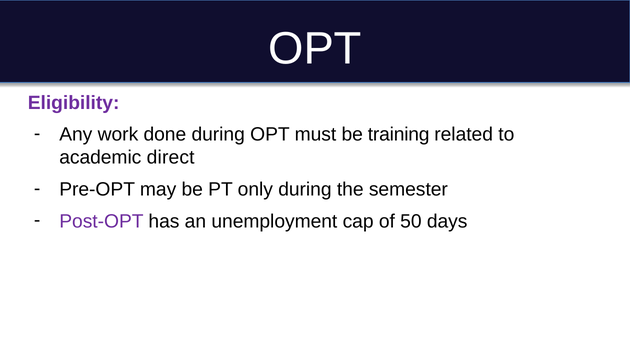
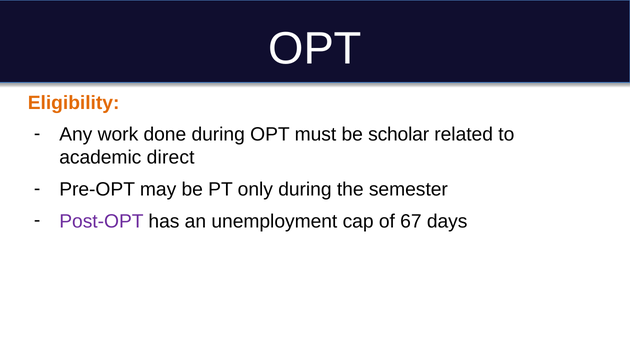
Eligibility colour: purple -> orange
training: training -> scholar
50: 50 -> 67
